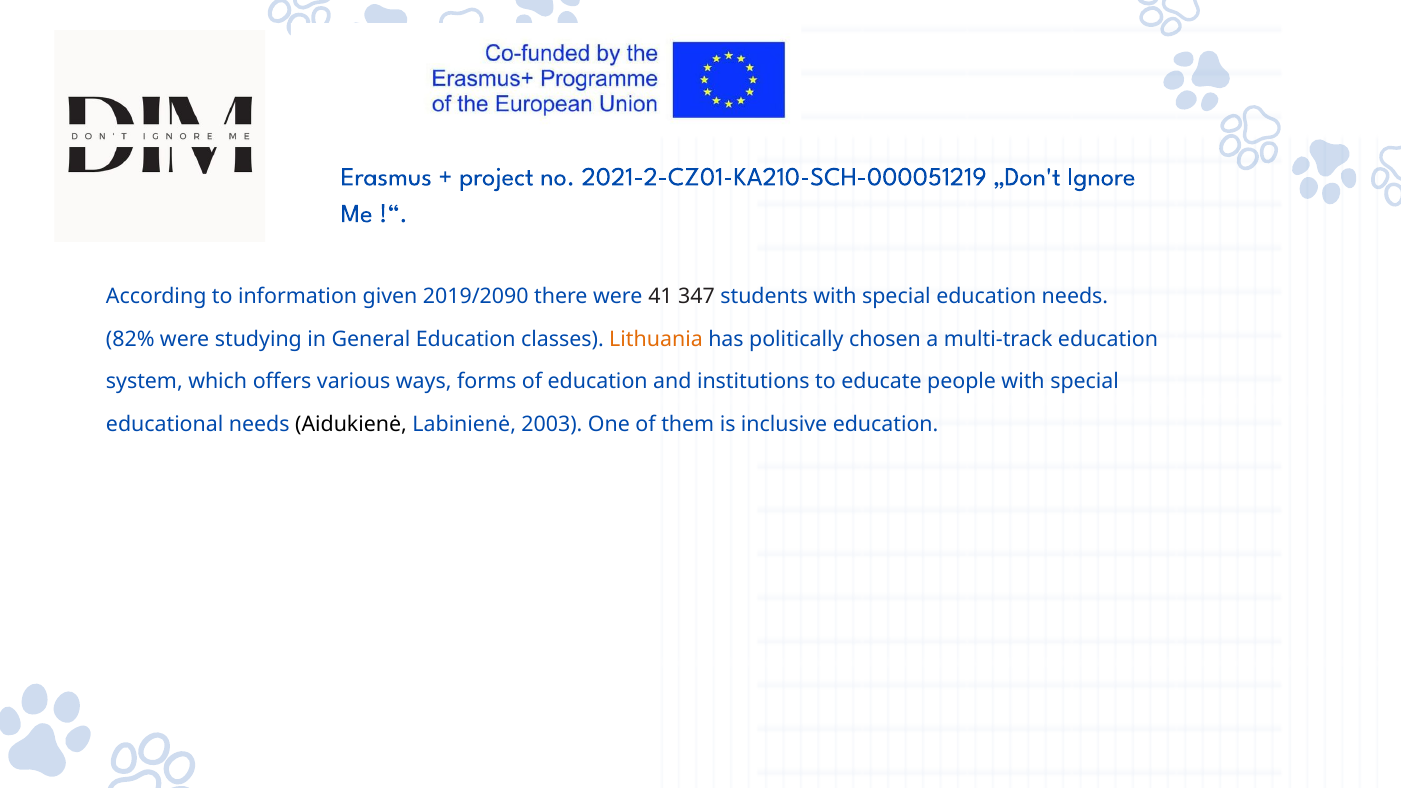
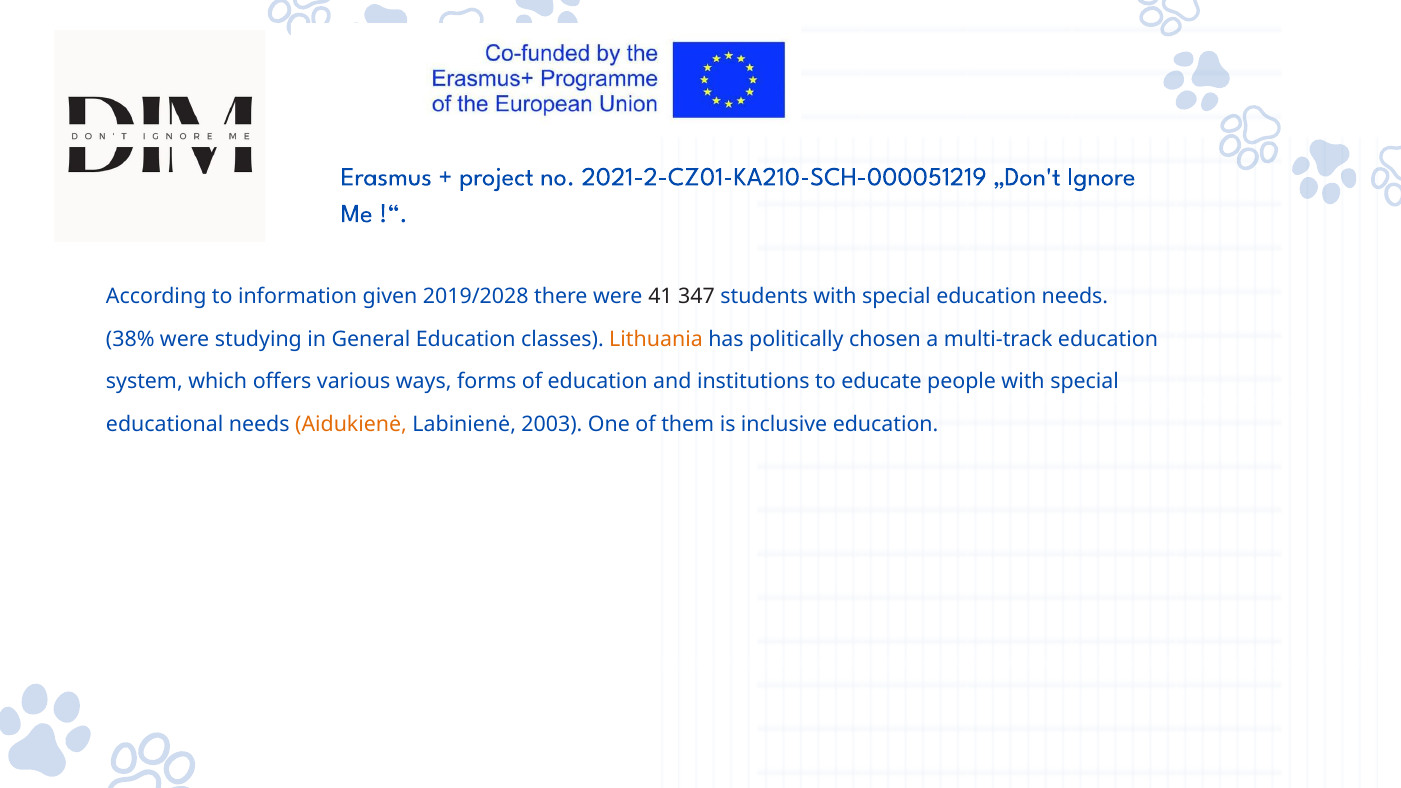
2019/2090: 2019/2090 -> 2019/2028
82%: 82% -> 38%
Aidukienė colour: black -> orange
